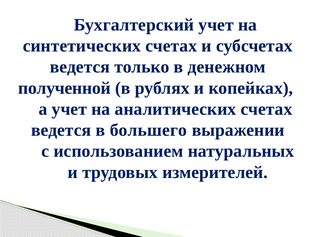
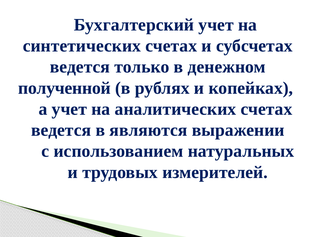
большего: большего -> являются
